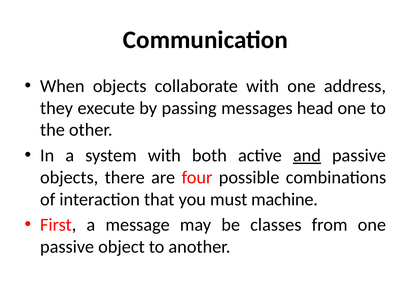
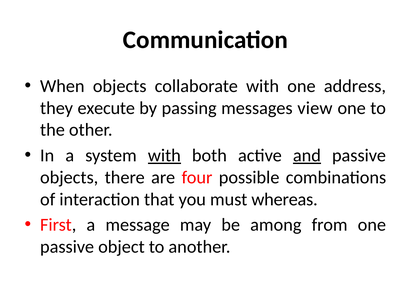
head: head -> view
with at (164, 156) underline: none -> present
machine: machine -> whereas
classes: classes -> among
